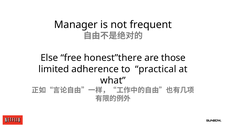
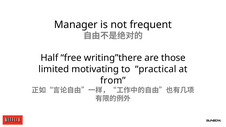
Else: Else -> Half
honest”there: honest”there -> writing”there
adherence: adherence -> motivating
what: what -> from
